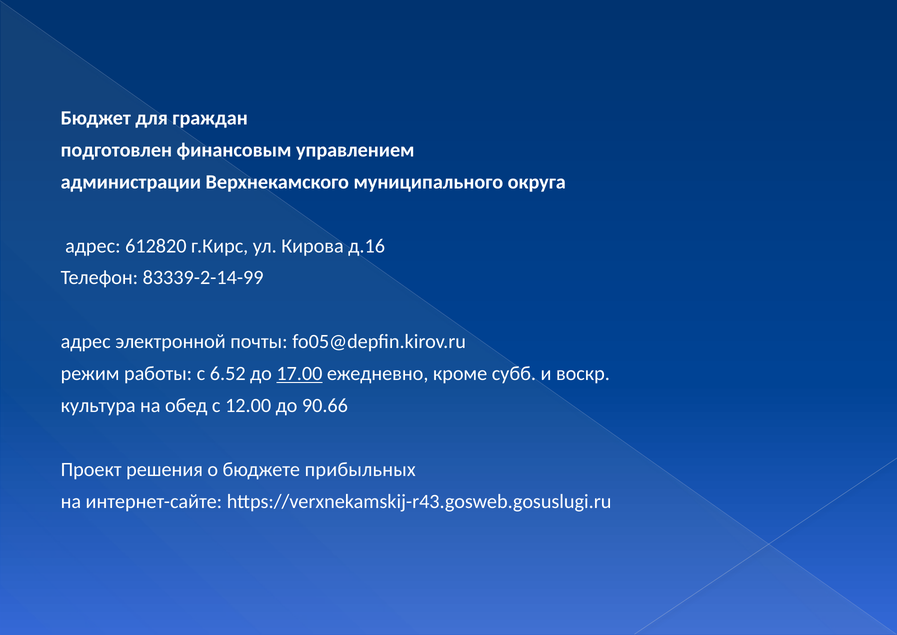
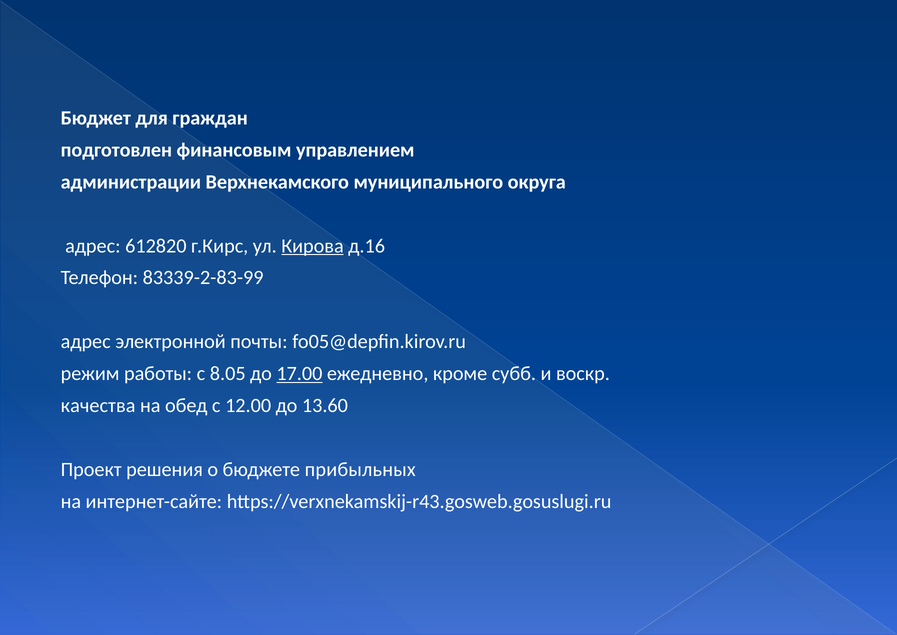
Кирова underline: none -> present
83339-2-14-99: 83339-2-14-99 -> 83339-2-83-99
6.52: 6.52 -> 8.05
культура: культура -> качества
90.66: 90.66 -> 13.60
